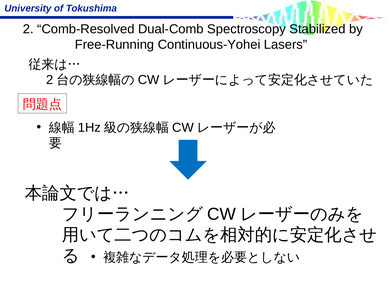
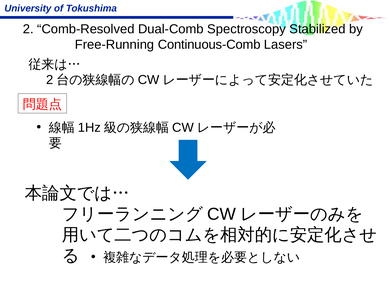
Continuous-Yohei: Continuous-Yohei -> Continuous-Comb
